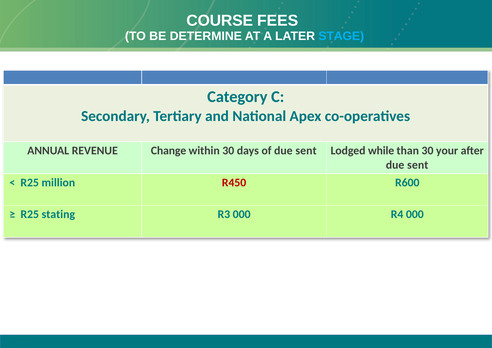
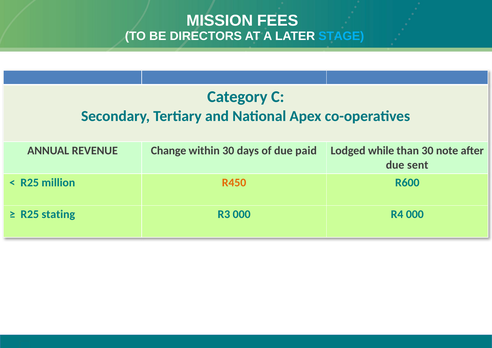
COURSE: COURSE -> MISSION
DETERMINE: DETERMINE -> DIRECTORS
of due sent: sent -> paid
your: your -> note
R450 colour: red -> orange
